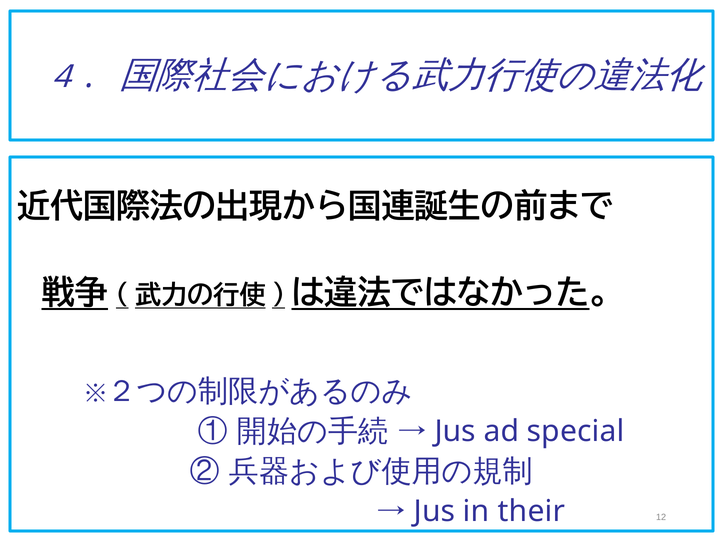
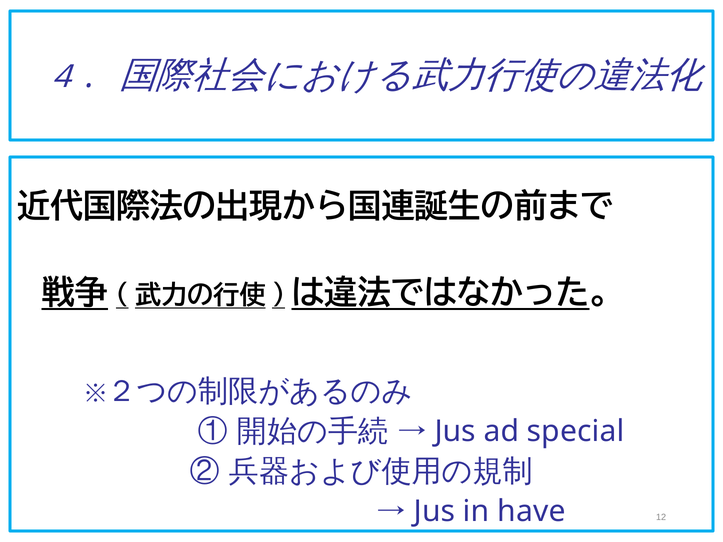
their: their -> have
